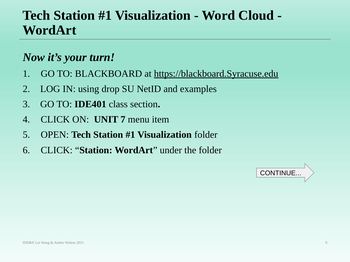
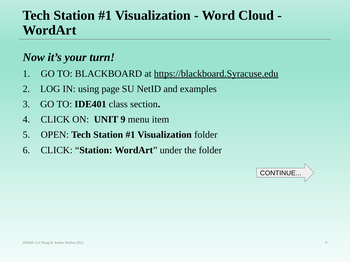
drop: drop -> page
UNIT 7: 7 -> 9
